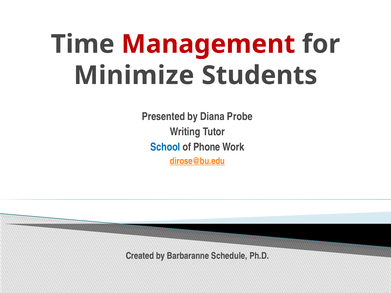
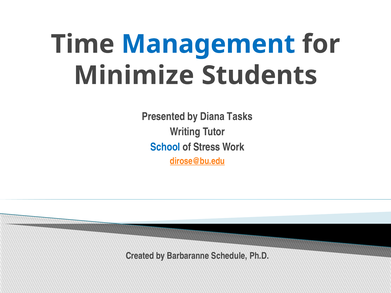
Management colour: red -> blue
Probe: Probe -> Tasks
Phone: Phone -> Stress
